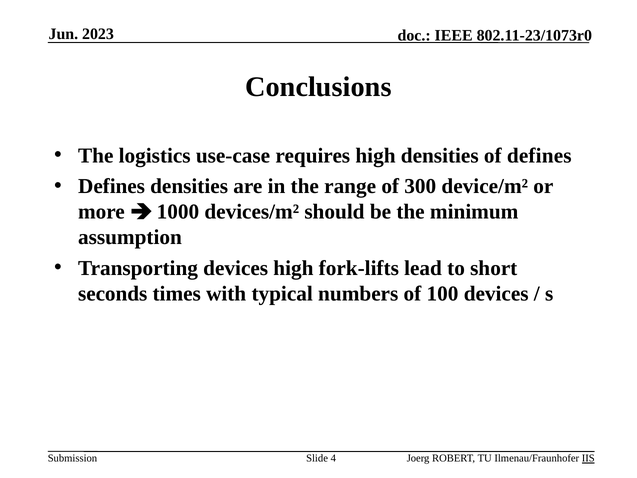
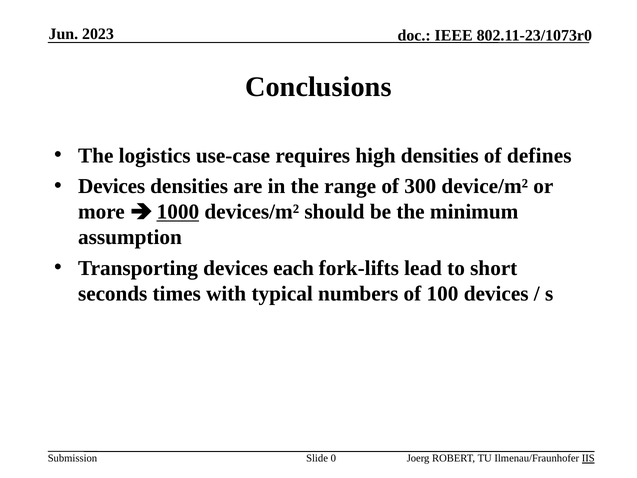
Defines at (112, 186): Defines -> Devices
1000 underline: none -> present
devices high: high -> each
4: 4 -> 0
